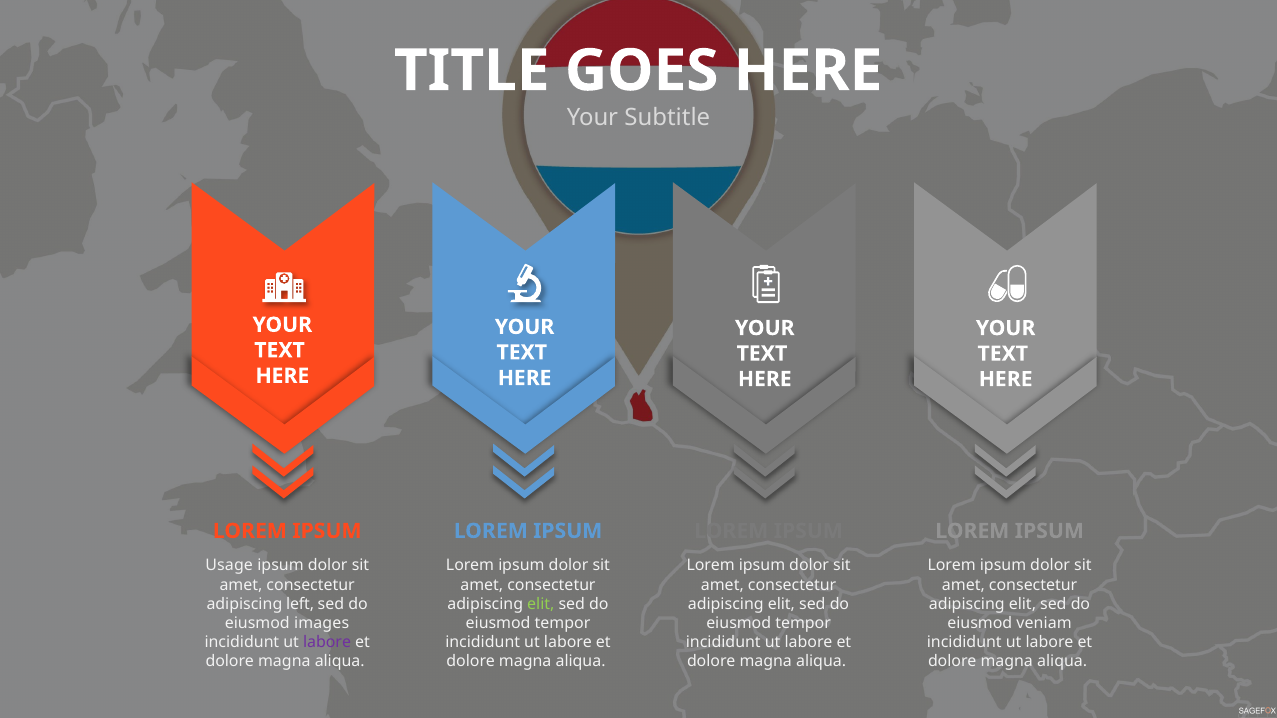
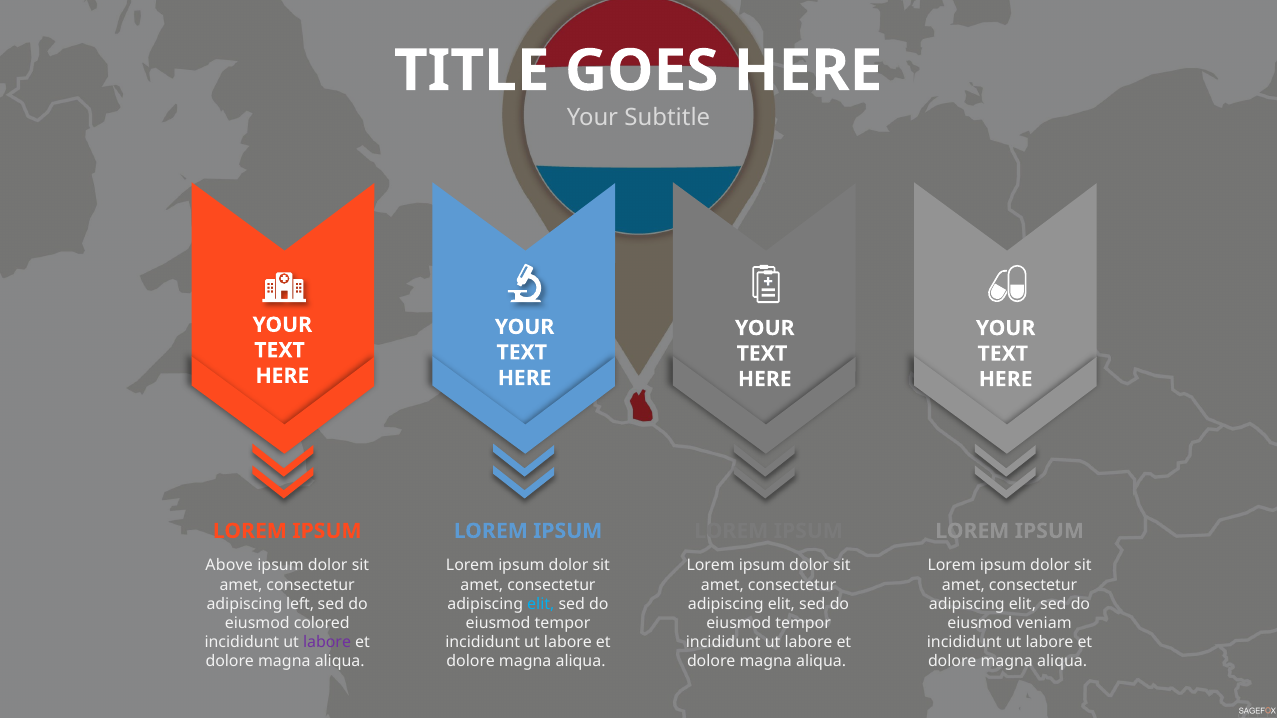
Usage: Usage -> Above
elit at (541, 604) colour: light green -> light blue
images: images -> colored
